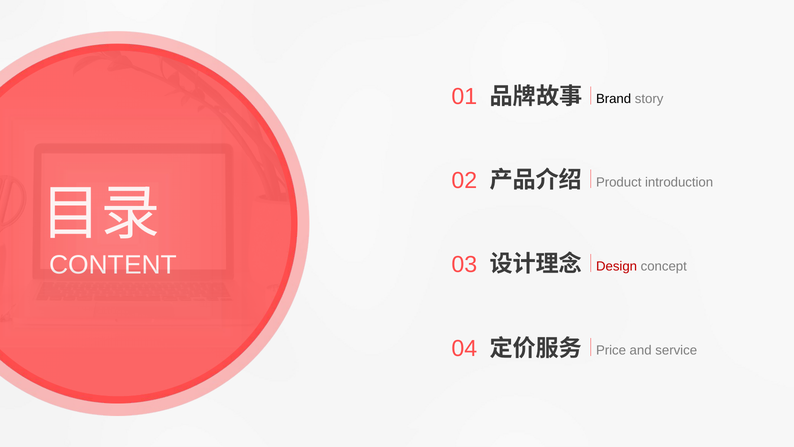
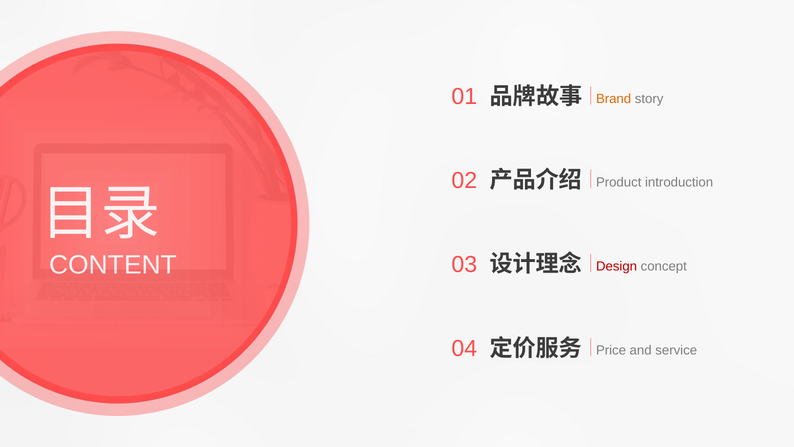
Brand colour: black -> orange
